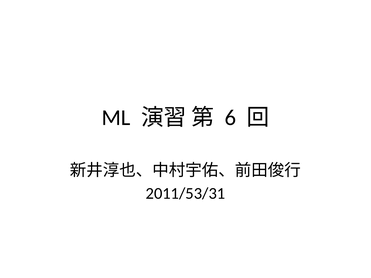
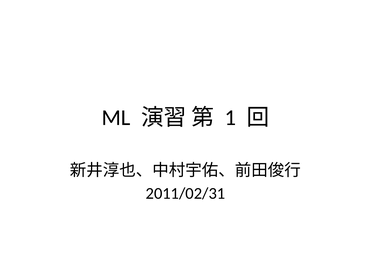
6: 6 -> 1
2011/53/31: 2011/53/31 -> 2011/02/31
